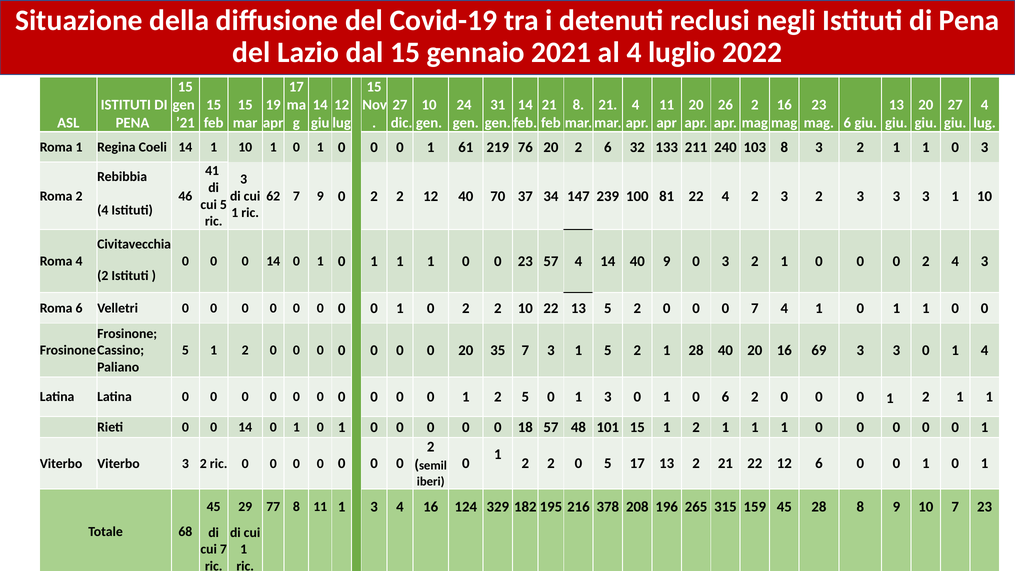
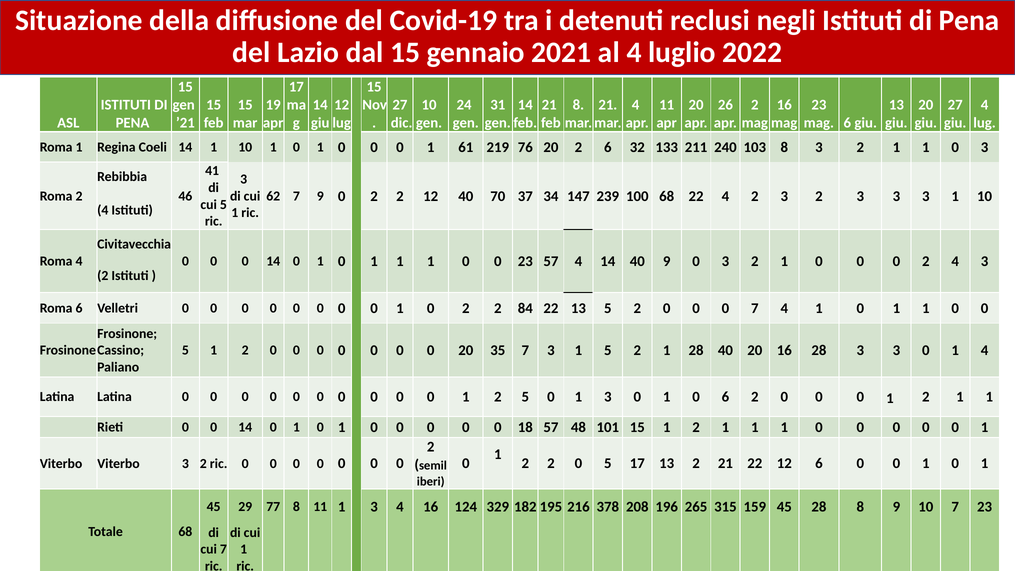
100 81: 81 -> 68
2 10: 10 -> 84
16 69: 69 -> 28
